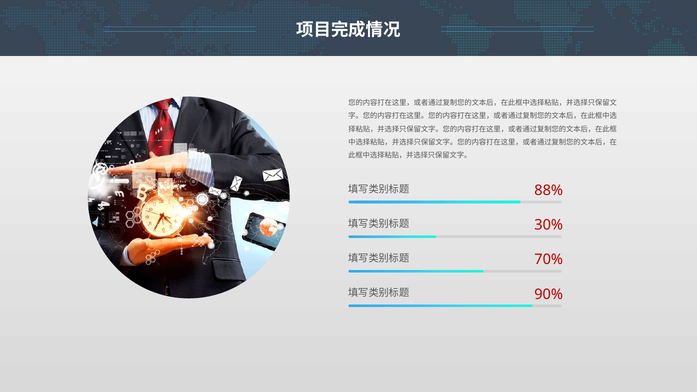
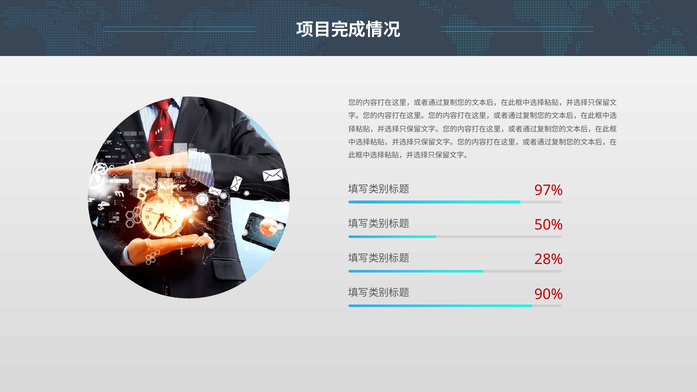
88%: 88% -> 97%
30%: 30% -> 50%
70%: 70% -> 28%
